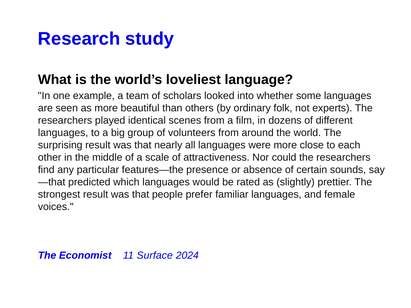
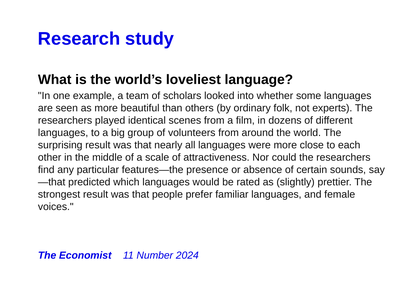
Surface: Surface -> Number
